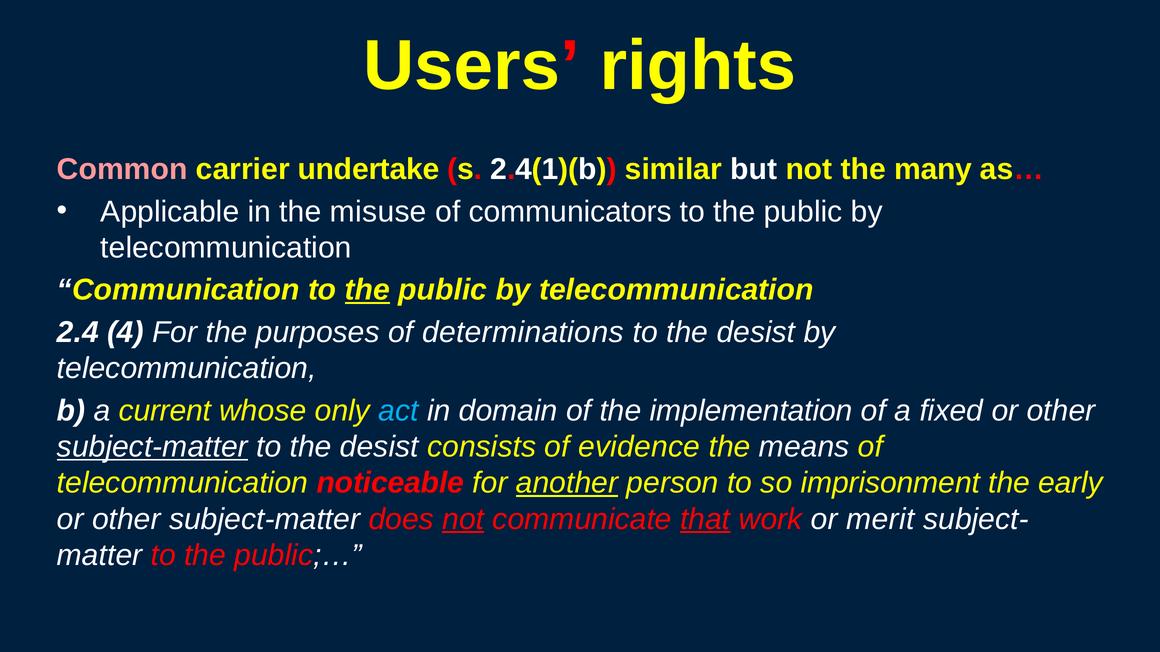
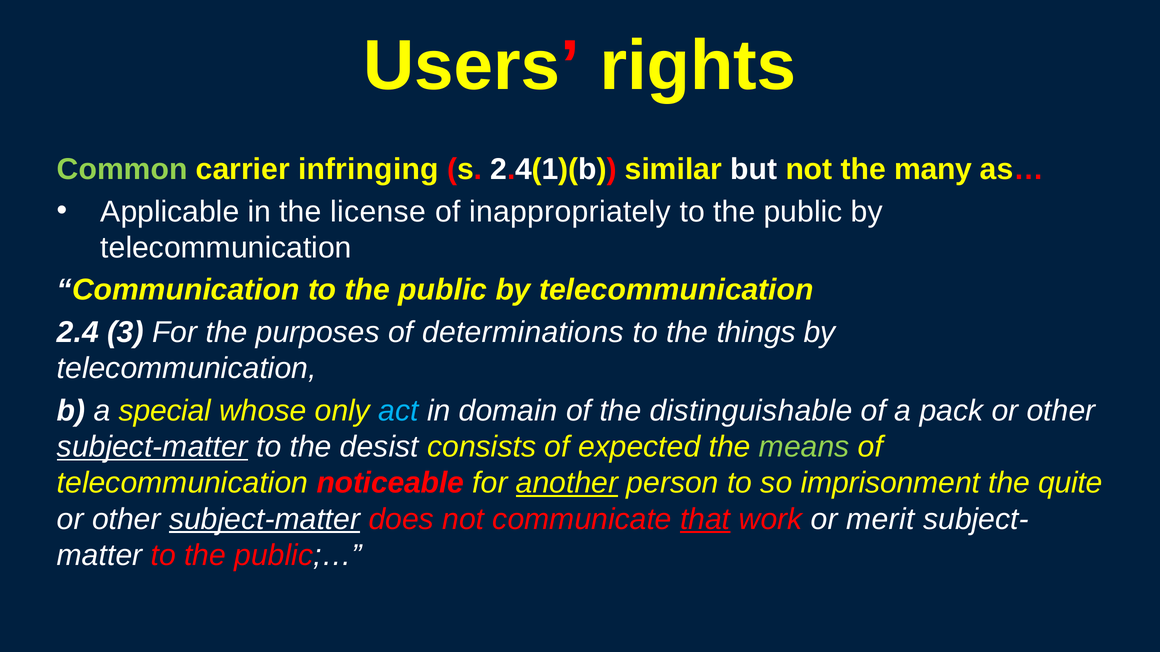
Common colour: pink -> light green
undertake: undertake -> infringing
misuse: misuse -> license
communicators: communicators -> inappropriately
the at (367, 290) underline: present -> none
4: 4 -> 3
desist at (756, 332): desist -> things
current: current -> special
implementation: implementation -> distinguishable
fixed: fixed -> pack
evidence: evidence -> expected
means colour: white -> light green
early: early -> quite
subject-matter at (265, 520) underline: none -> present
not at (463, 520) underline: present -> none
